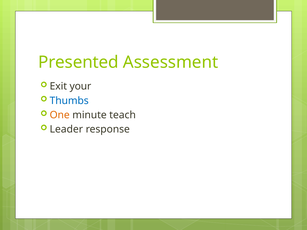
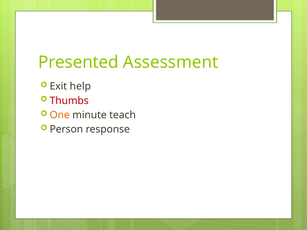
your: your -> help
Thumbs colour: blue -> red
Leader: Leader -> Person
